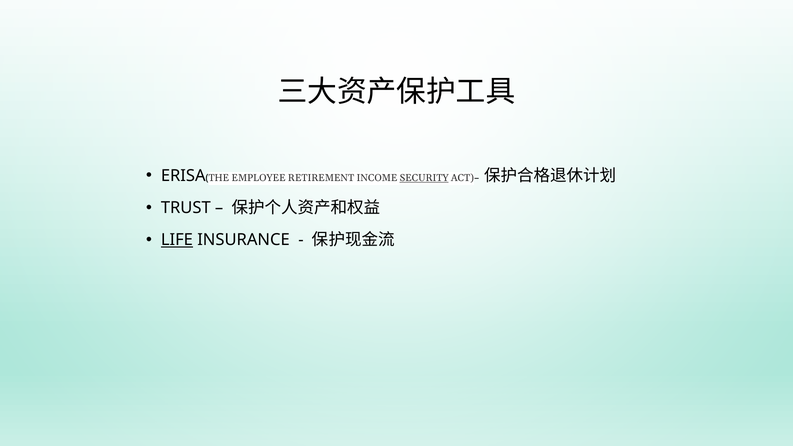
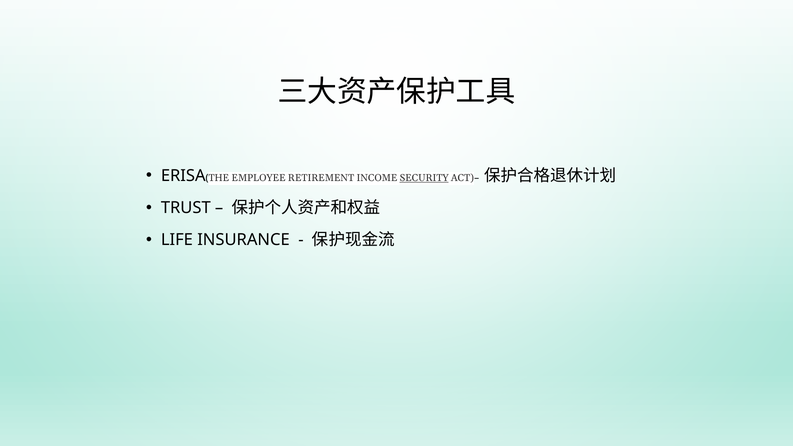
LIFE underline: present -> none
